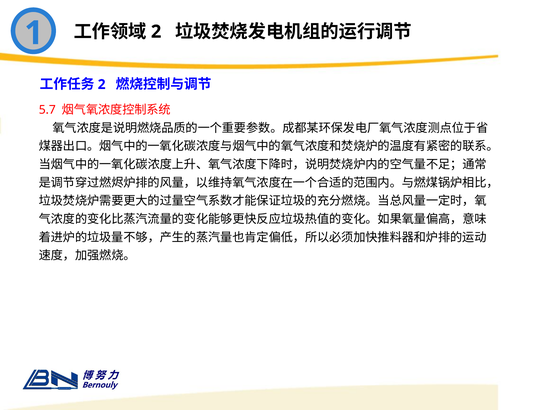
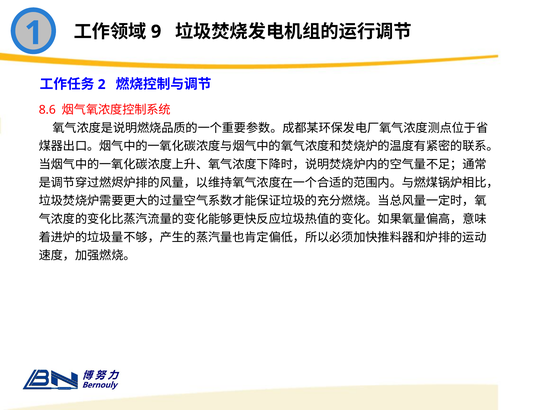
2 at (156, 32): 2 -> 9
5.7: 5.7 -> 8.6
